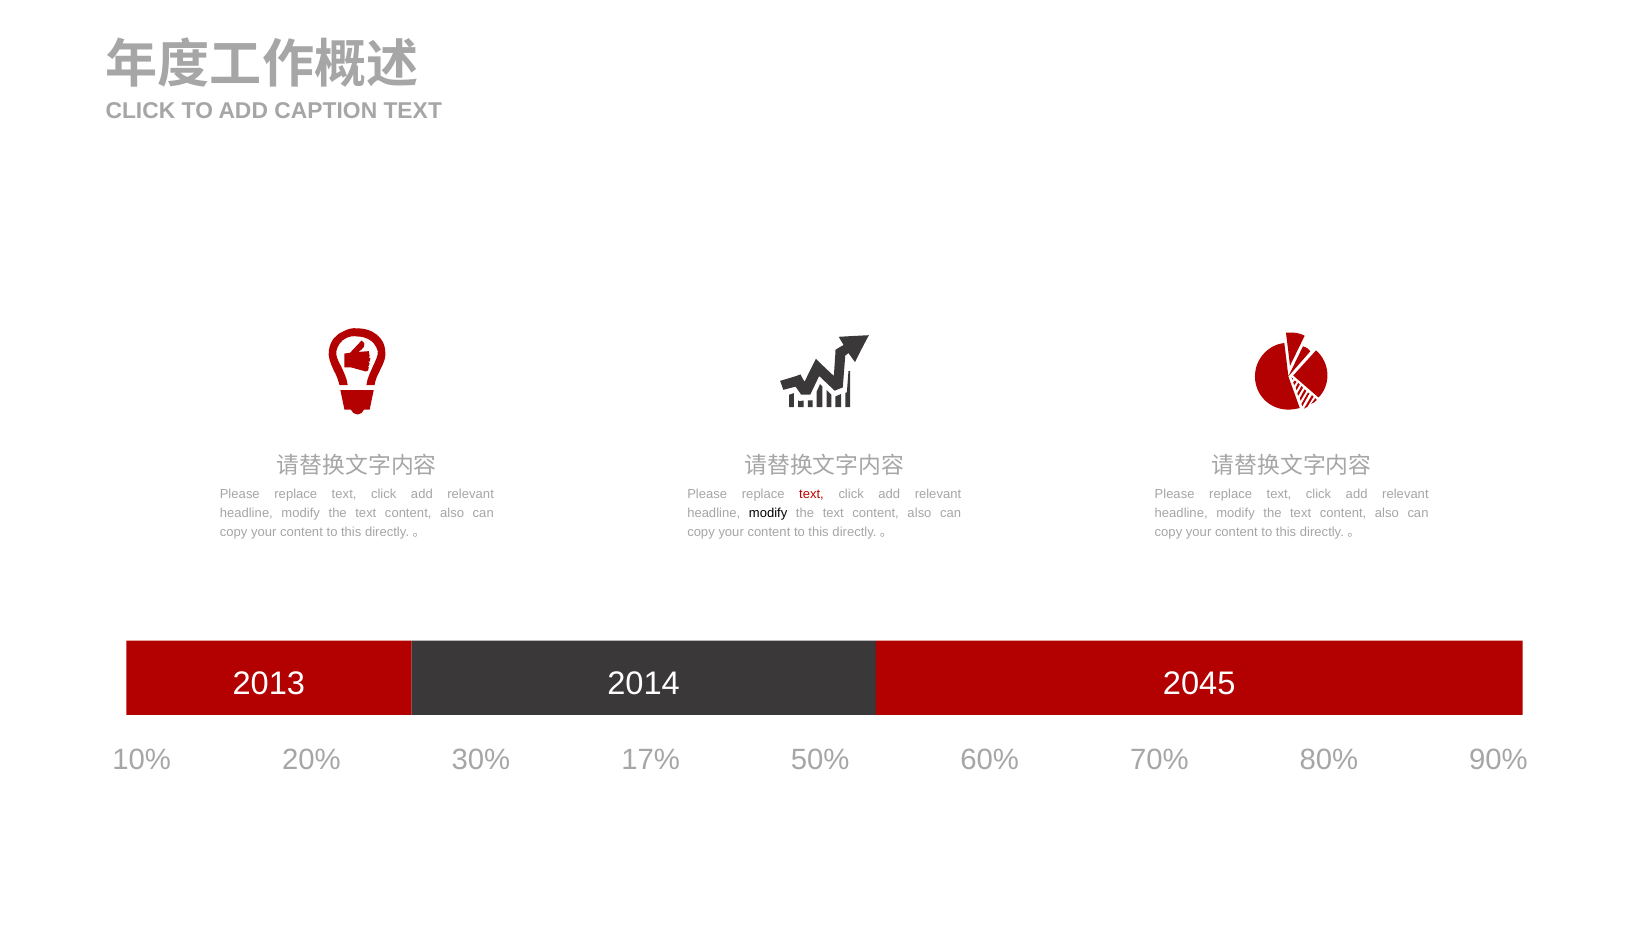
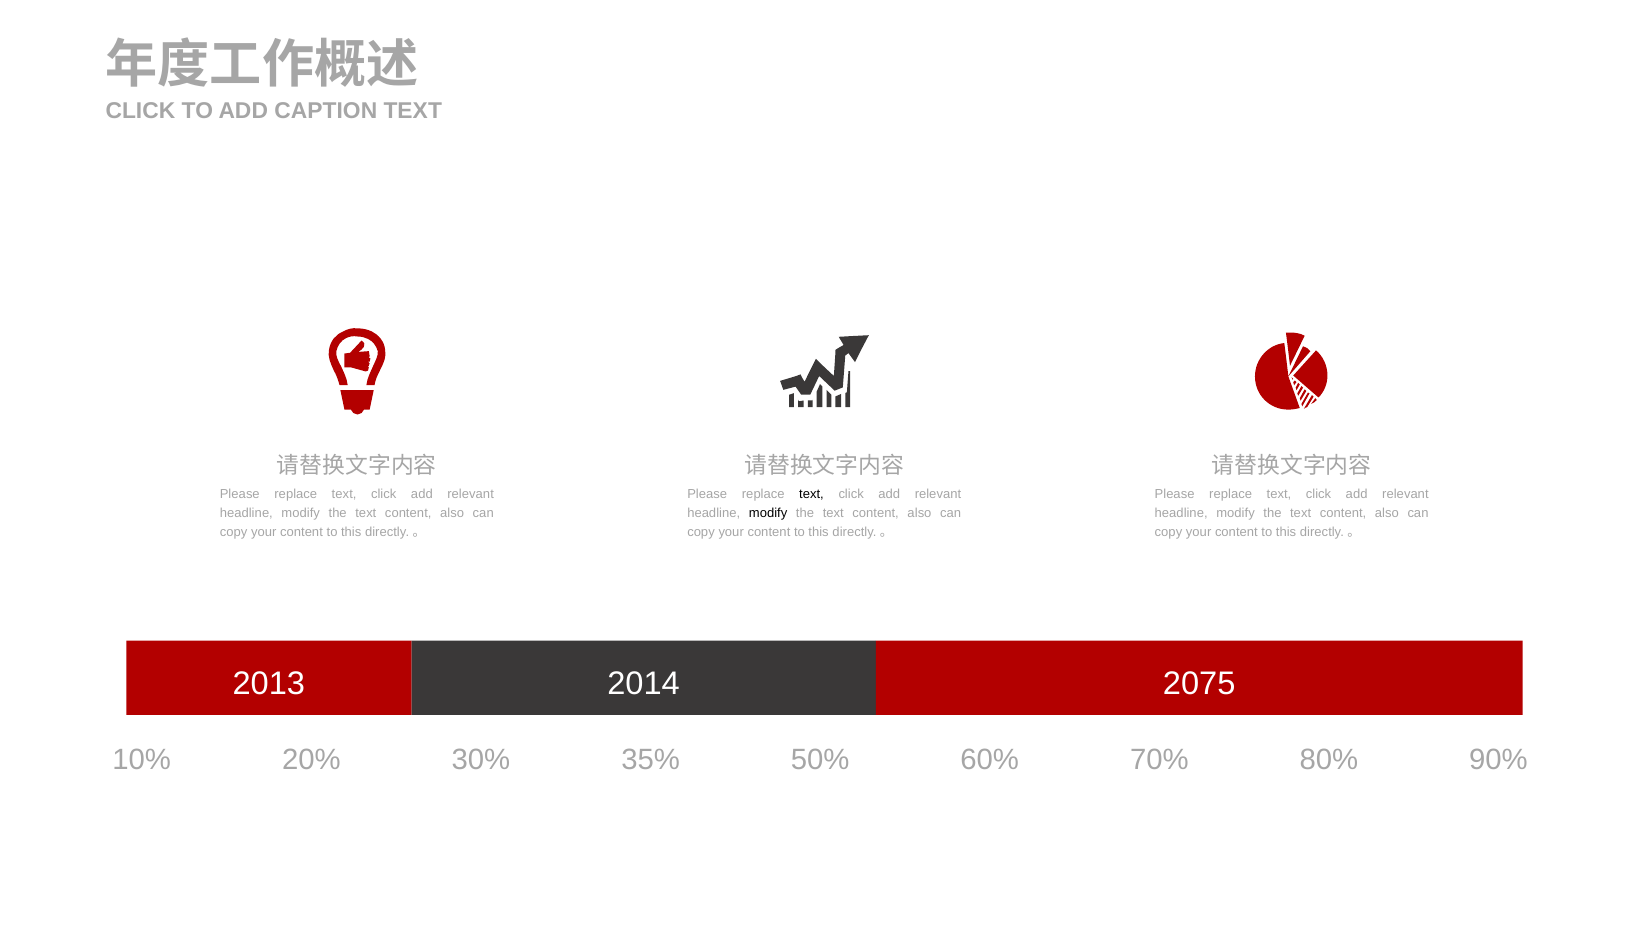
text at (811, 494) colour: red -> black
2045: 2045 -> 2075
17%: 17% -> 35%
